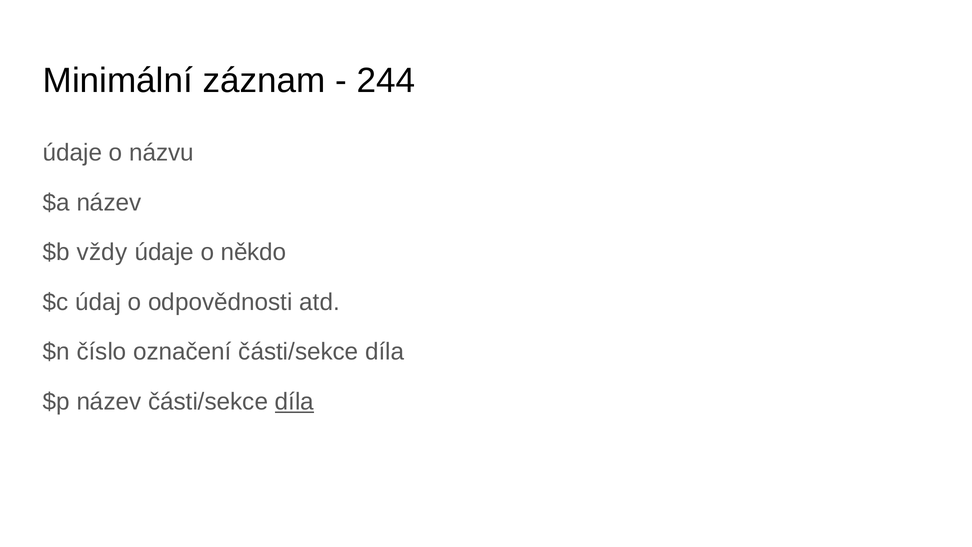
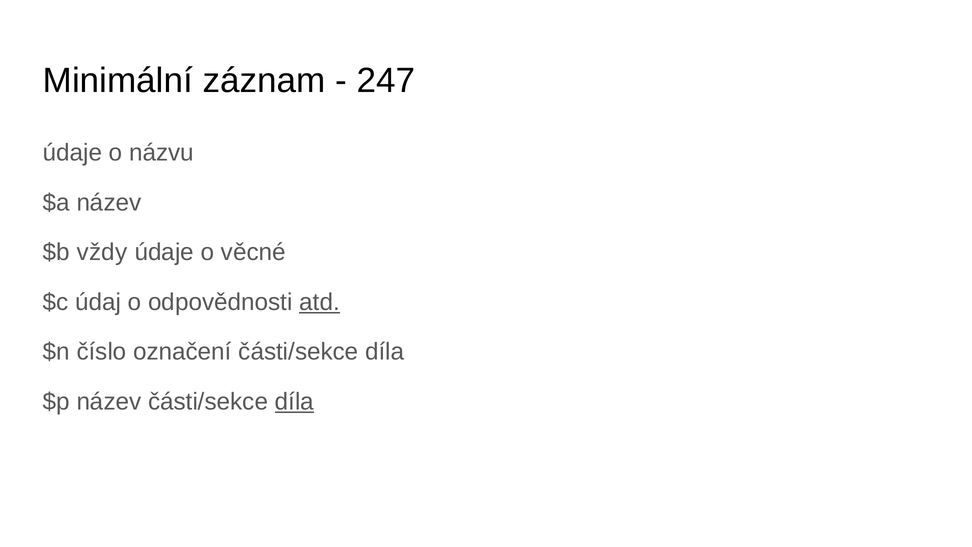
244: 244 -> 247
někdo: někdo -> věcné
atd underline: none -> present
